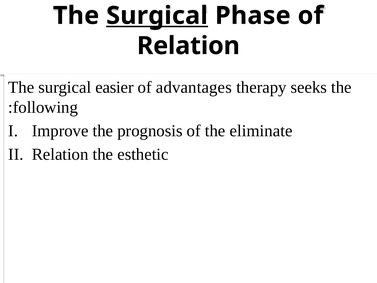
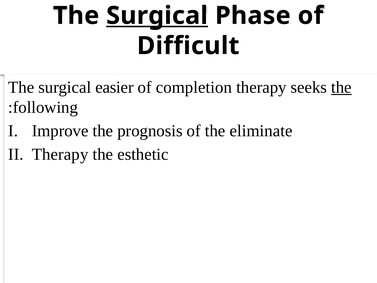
Relation at (188, 46): Relation -> Difficult
advantages: advantages -> completion
the at (341, 87) underline: none -> present
Relation at (60, 154): Relation -> Therapy
